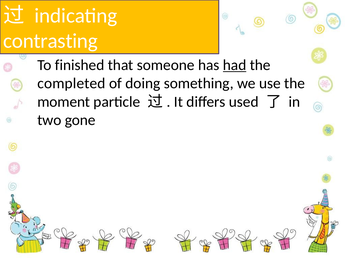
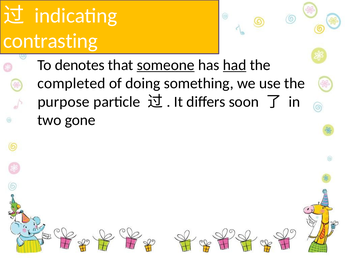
finished: finished -> denotes
someone underline: none -> present
moment: moment -> purpose
used: used -> soon
